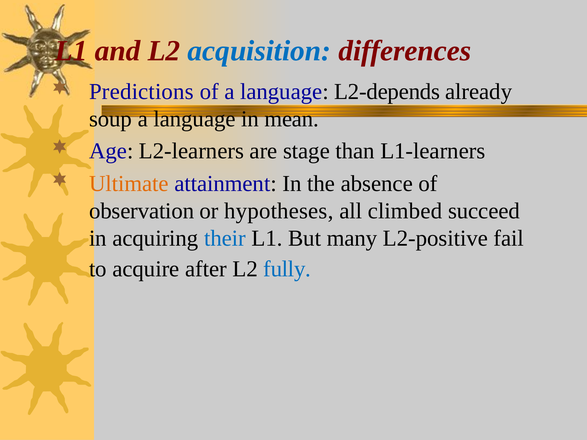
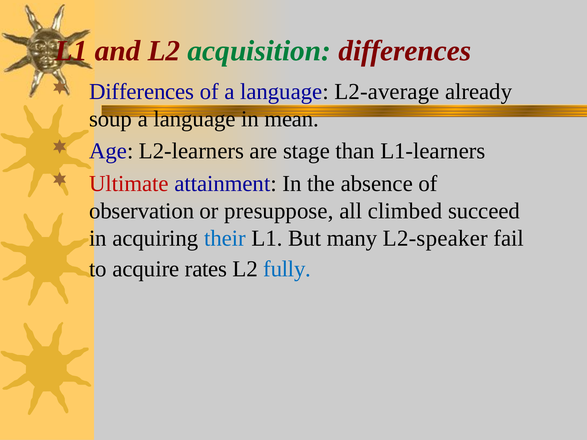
acquisition colour: blue -> green
Predictions at (141, 92): Predictions -> Differences
L2-depends: L2-depends -> L2-average
Ultimate colour: orange -> red
hypotheses: hypotheses -> presuppose
L2-positive: L2-positive -> L2-speaker
after: after -> rates
